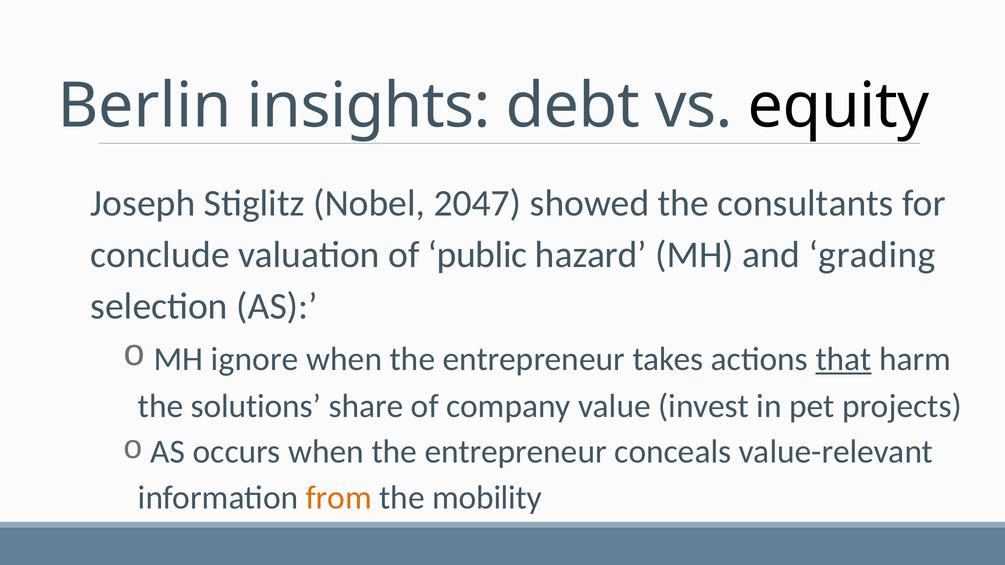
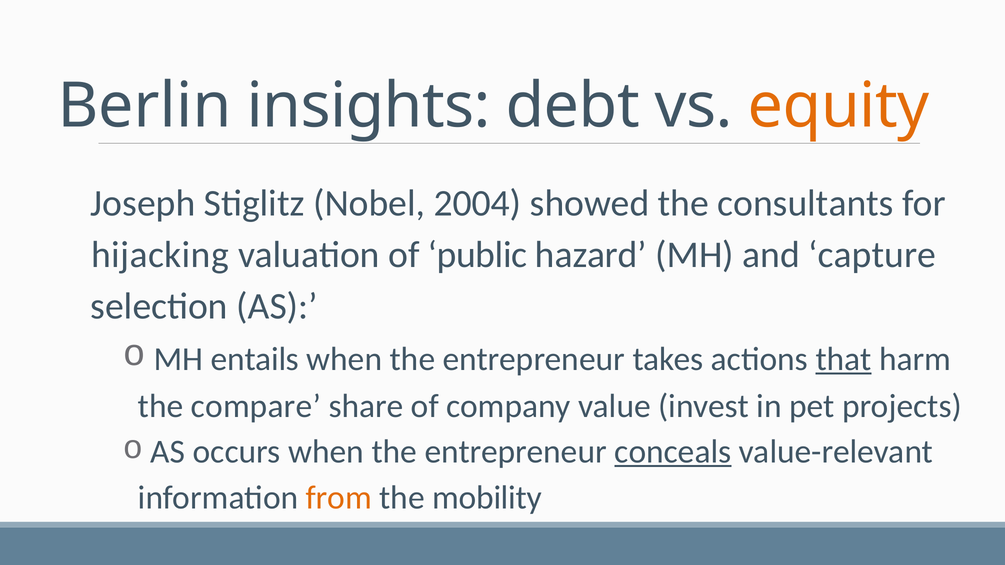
equity colour: black -> orange
2047: 2047 -> 2004
conclude: conclude -> hijacking
grading: grading -> capture
ignore: ignore -> entails
solutions: solutions -> compare
conceals underline: none -> present
